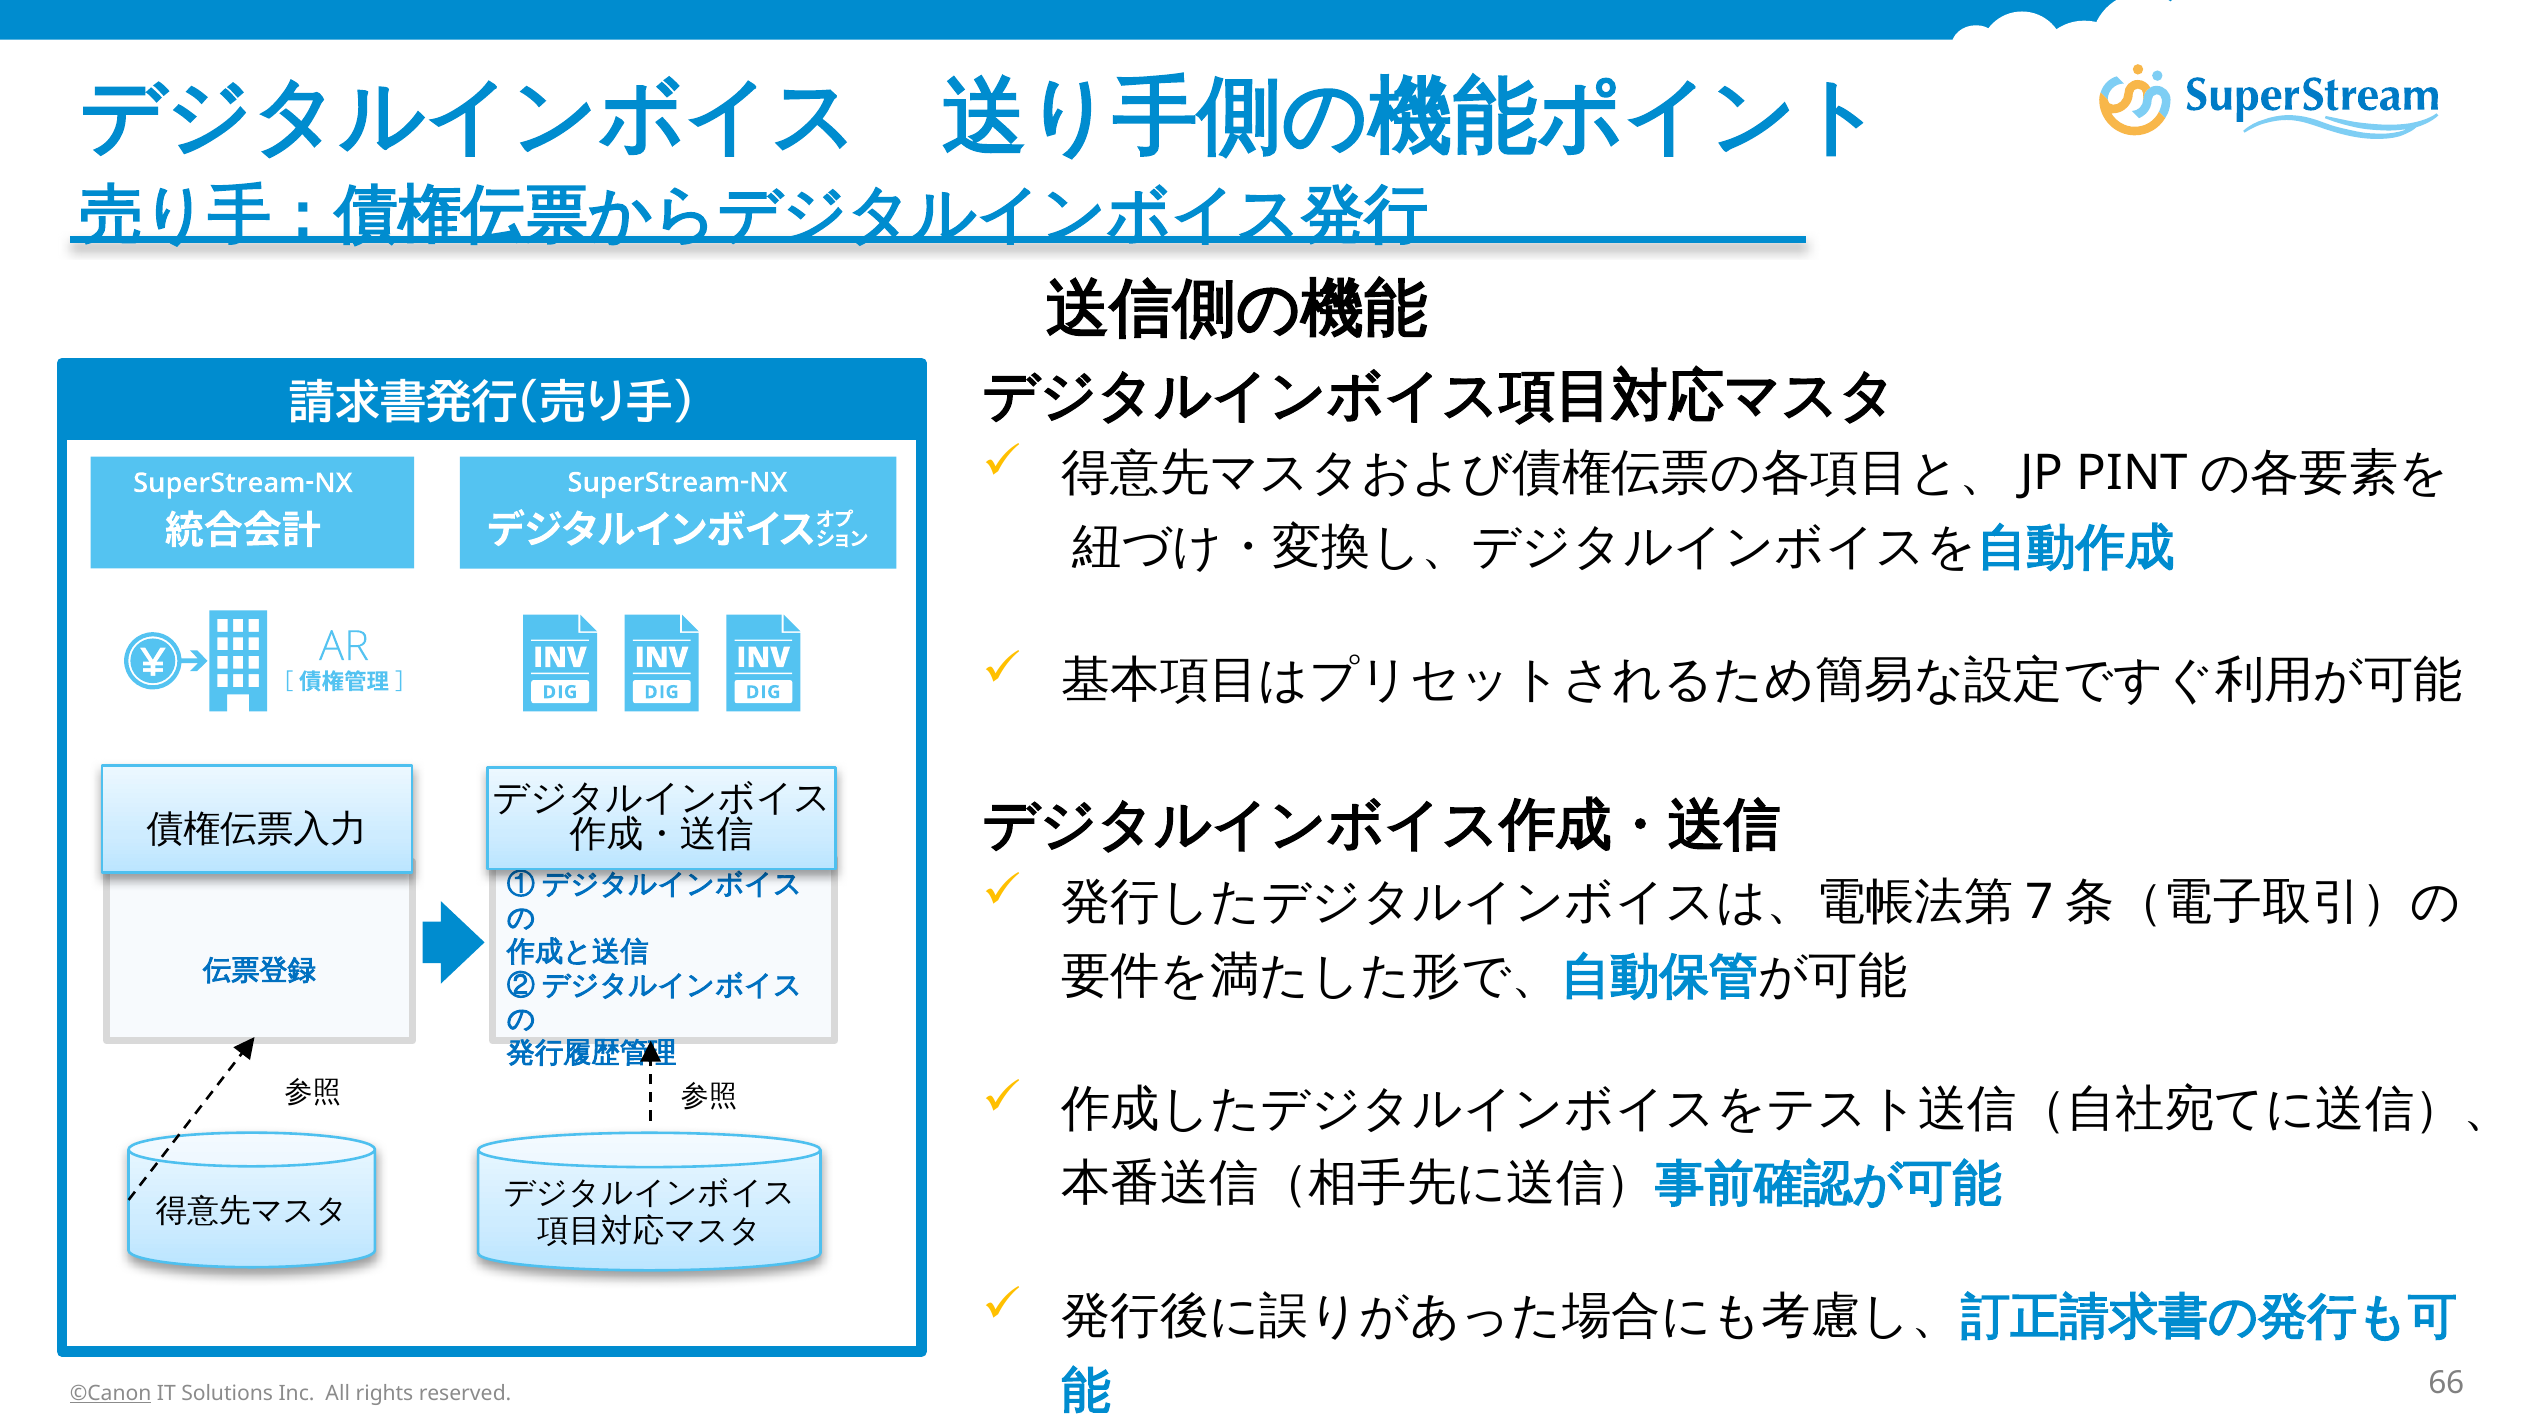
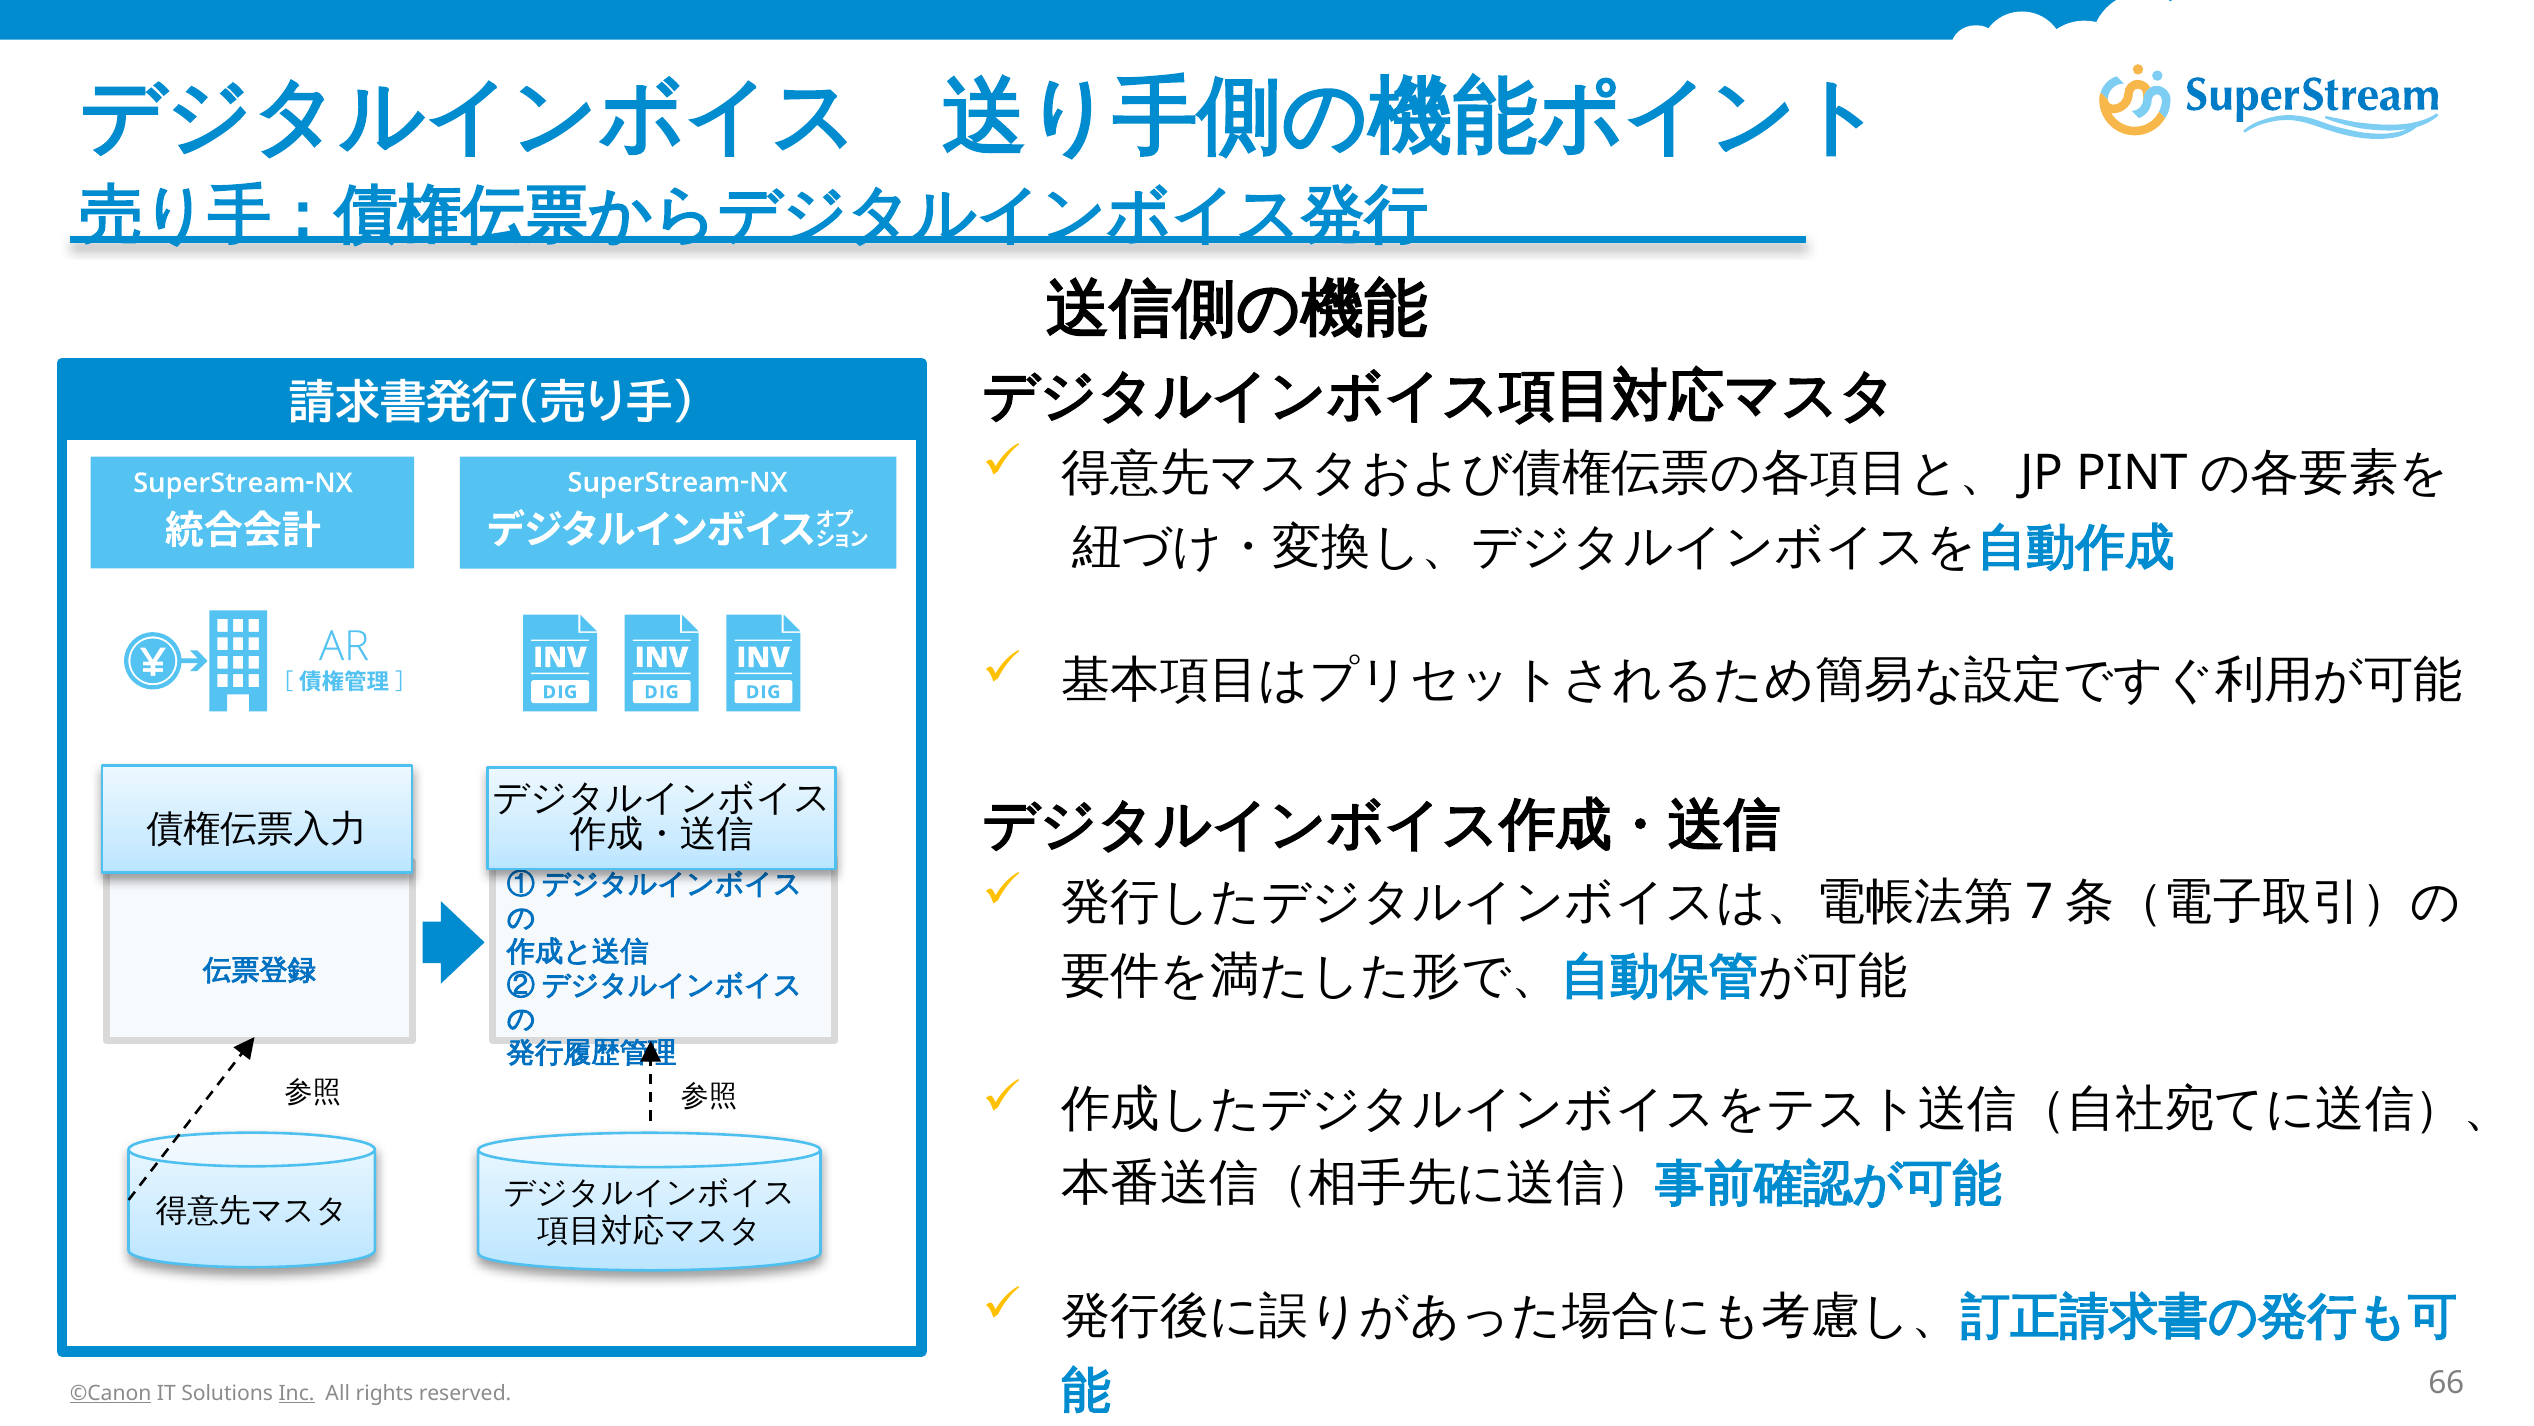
Inc underline: none -> present
